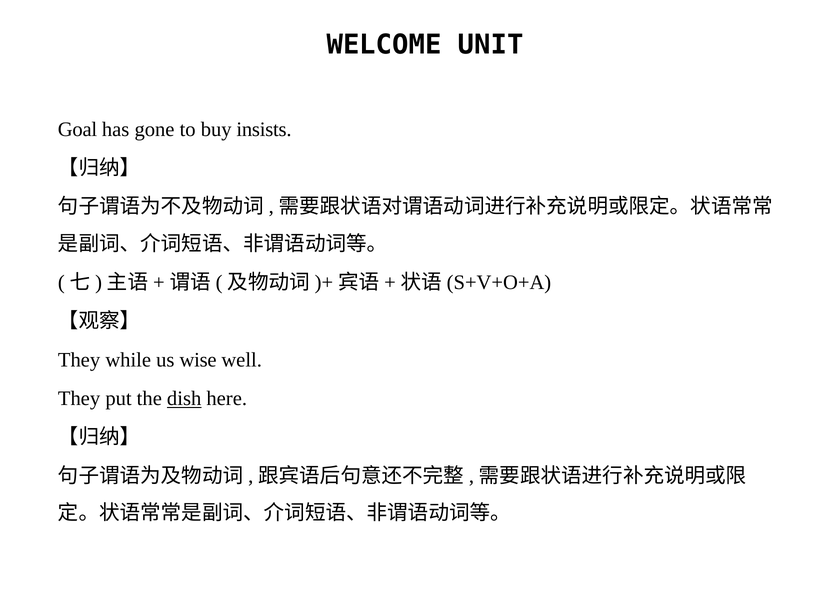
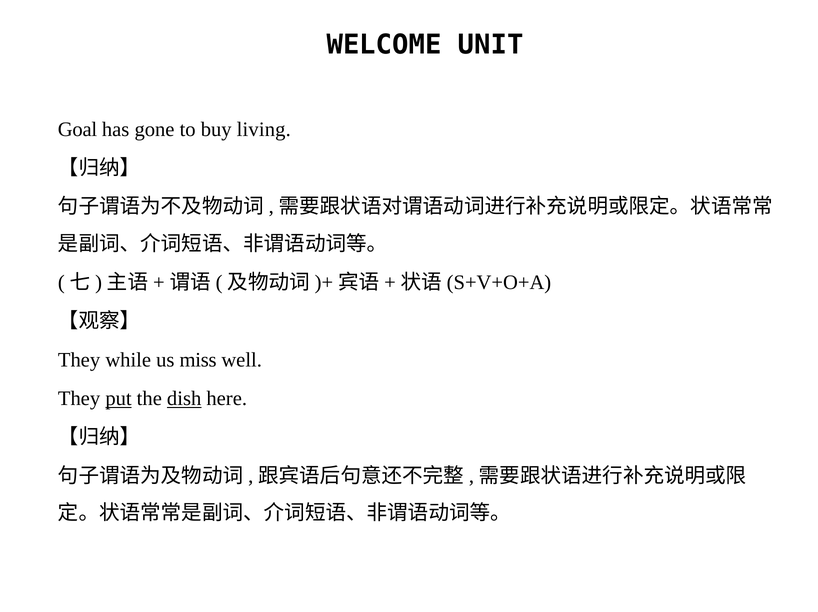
insists: insists -> living
wise: wise -> miss
put underline: none -> present
